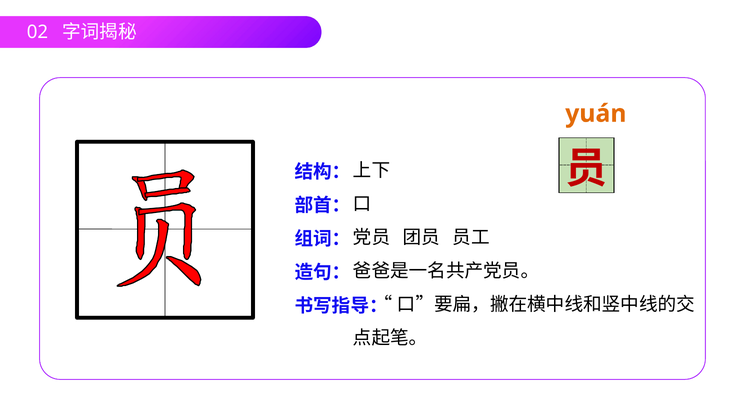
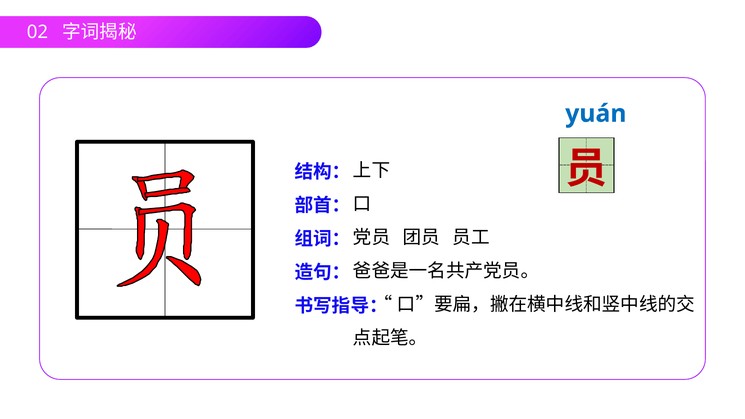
yuán colour: orange -> blue
